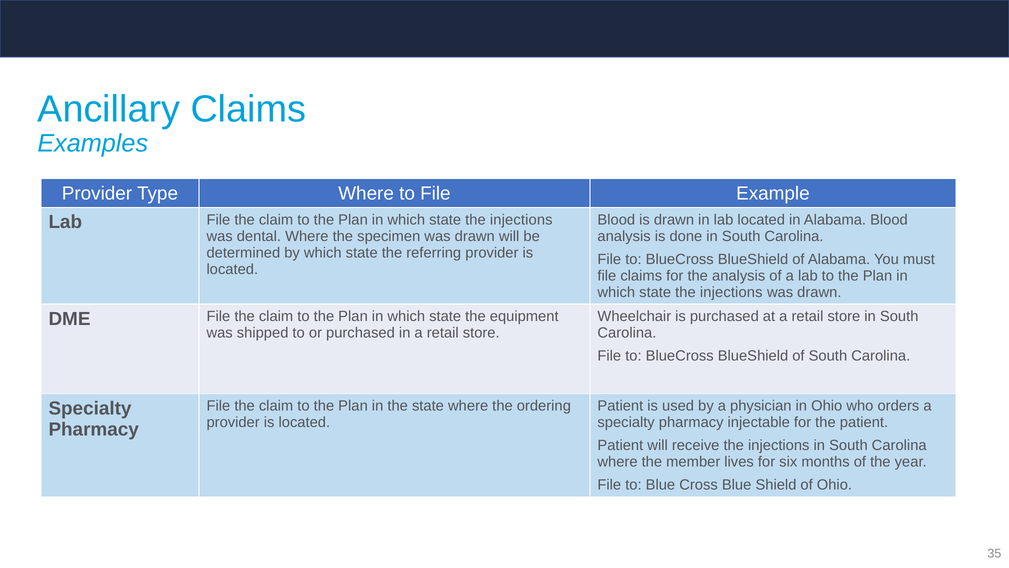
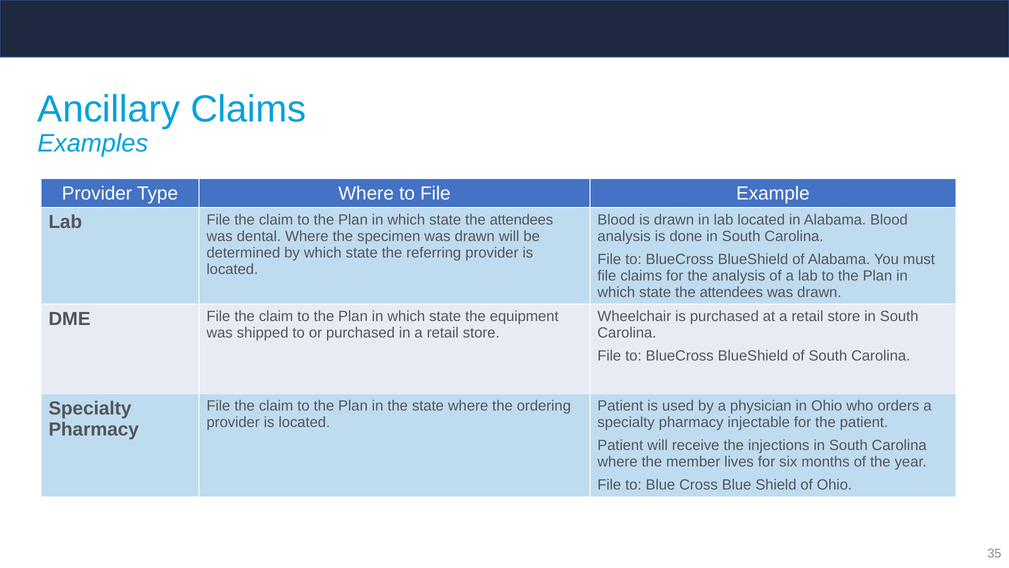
injections at (521, 220): injections -> attendees
injections at (731, 292): injections -> attendees
